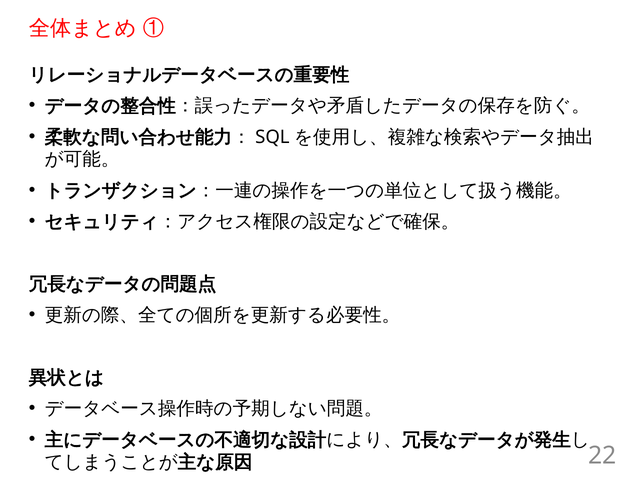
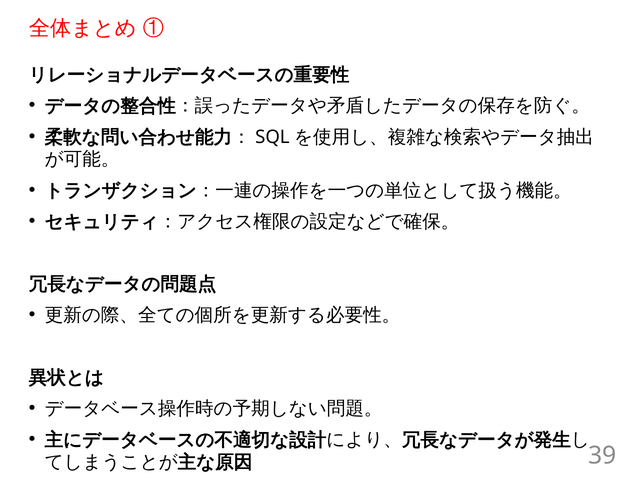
22: 22 -> 39
